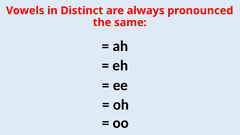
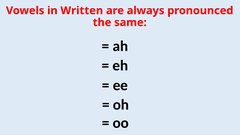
Distinct: Distinct -> Written
